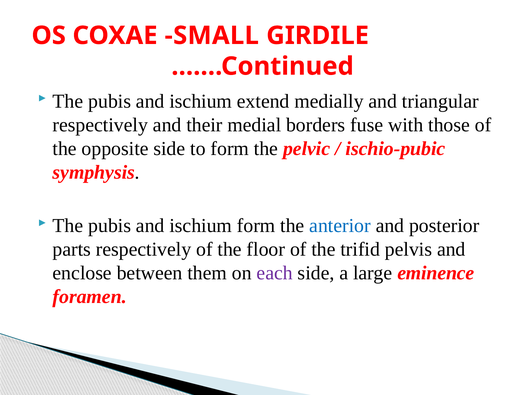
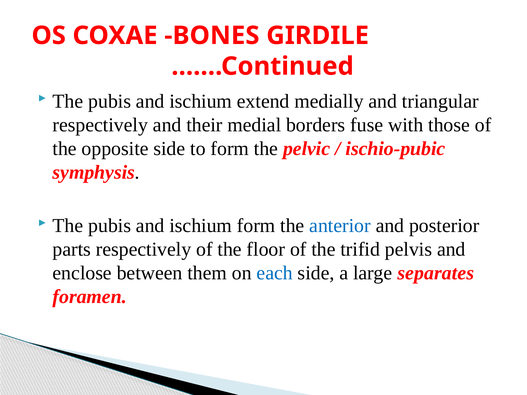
SMALL: SMALL -> BONES
each colour: purple -> blue
eminence: eminence -> separates
